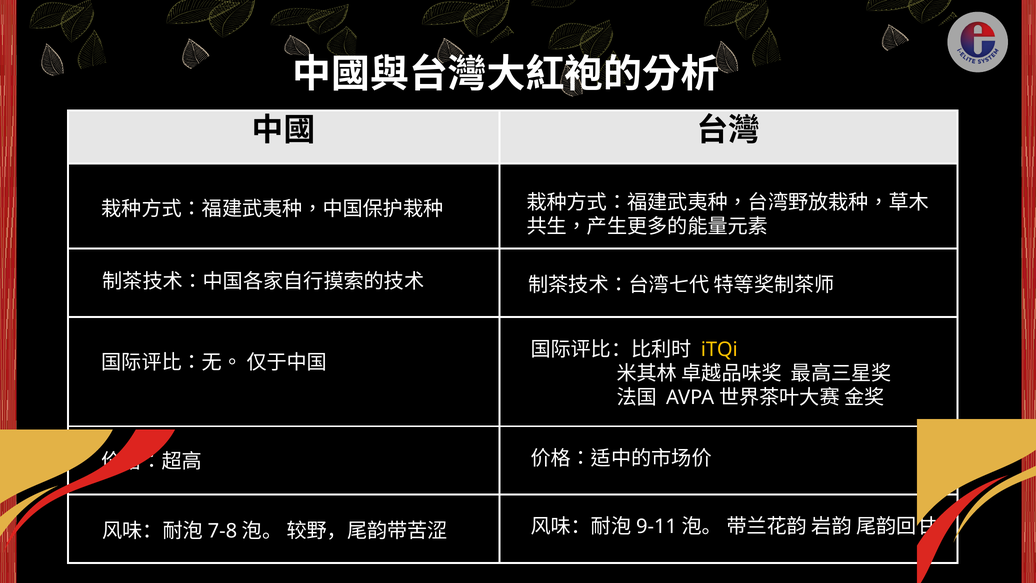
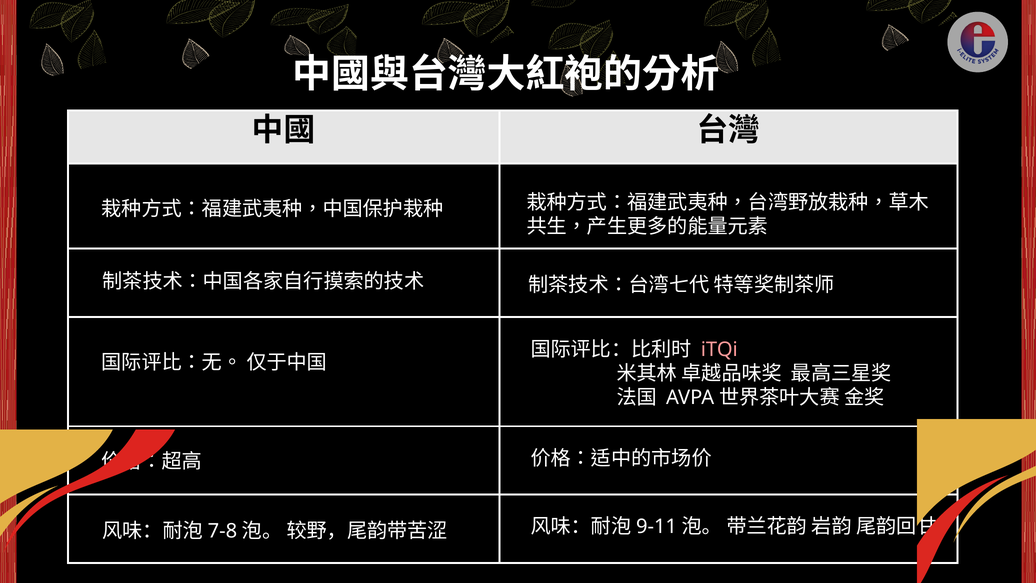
iTQi colour: yellow -> pink
